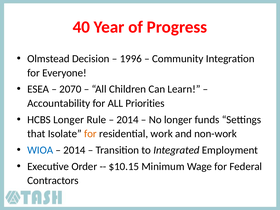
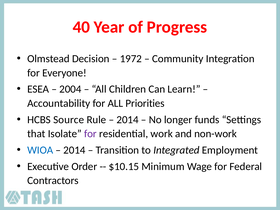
1996: 1996 -> 1972
2070: 2070 -> 2004
HCBS Longer: Longer -> Source
for at (90, 134) colour: orange -> purple
